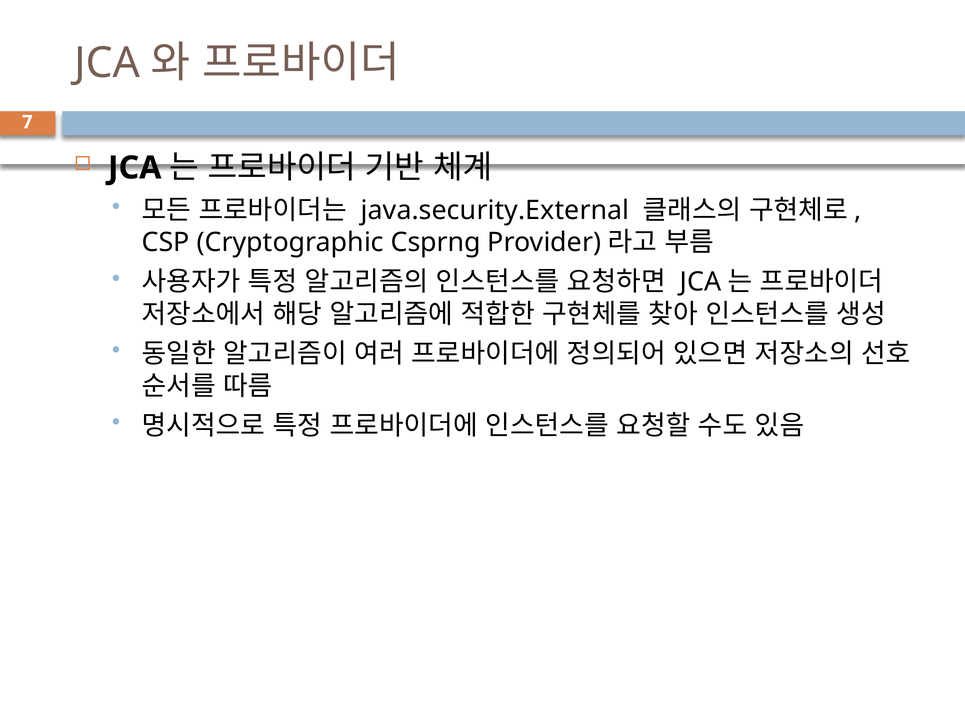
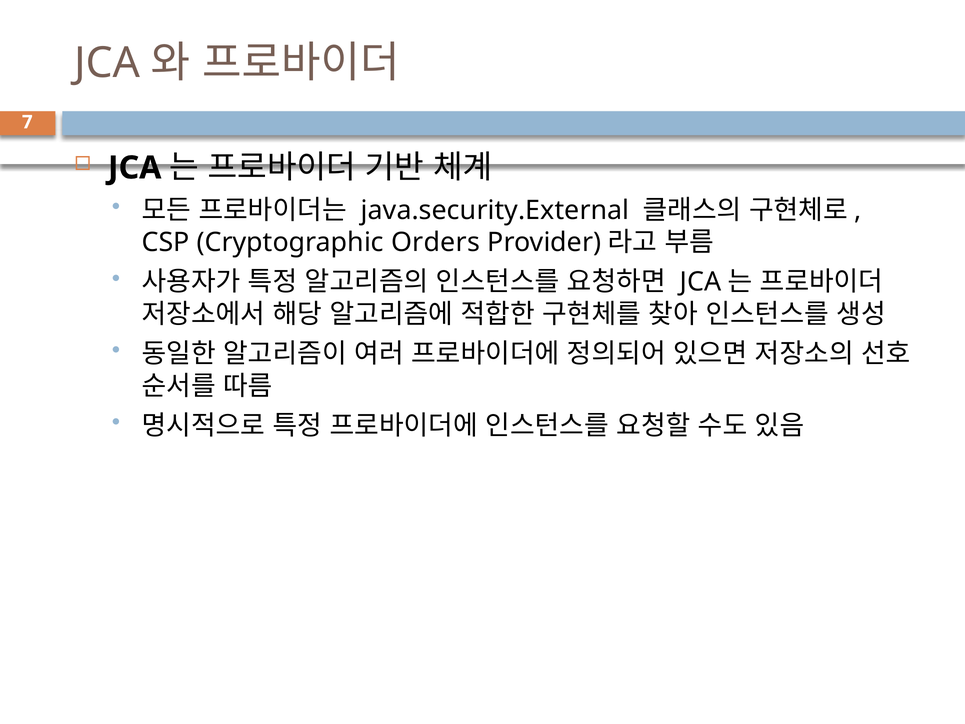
Csprng: Csprng -> Orders
